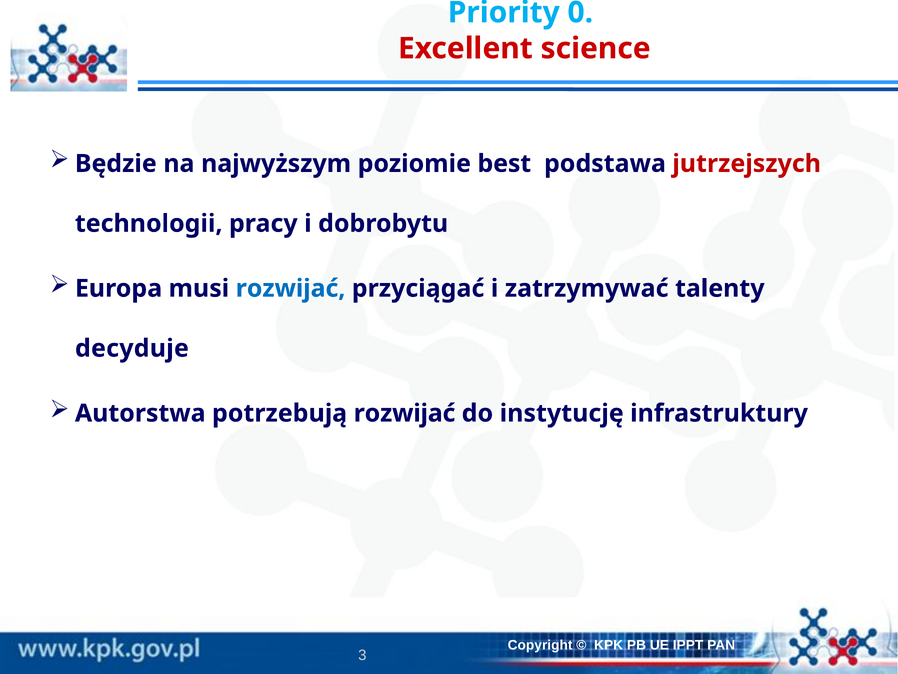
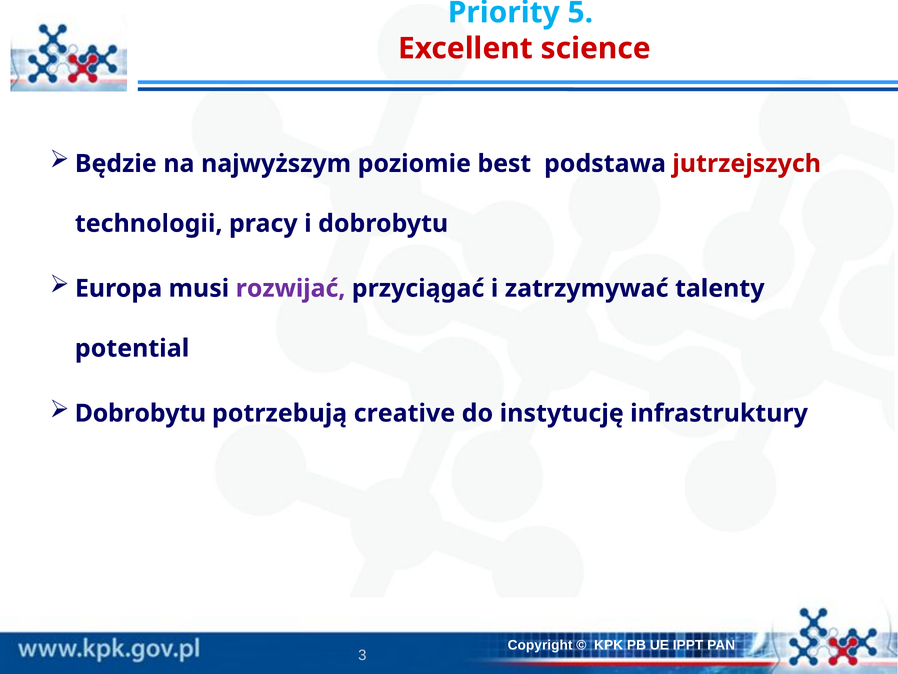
0: 0 -> 5
rozwijać at (291, 288) colour: blue -> purple
decyduje: decyduje -> potential
Autorstwa at (140, 413): Autorstwa -> Dobrobytu
potrzebują rozwijać: rozwijać -> creative
